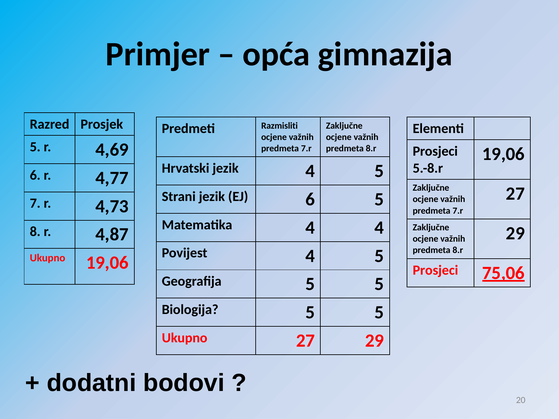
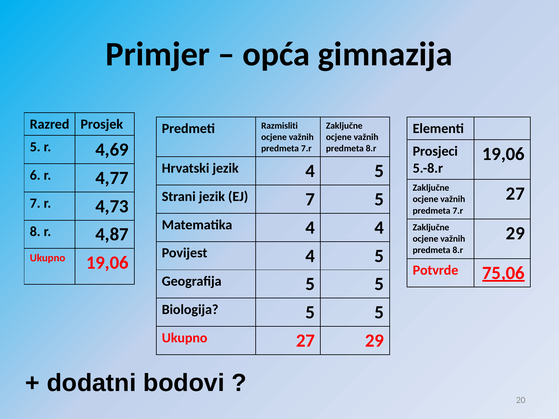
EJ 6: 6 -> 7
Prosjeci at (435, 270): Prosjeci -> Potvrde
